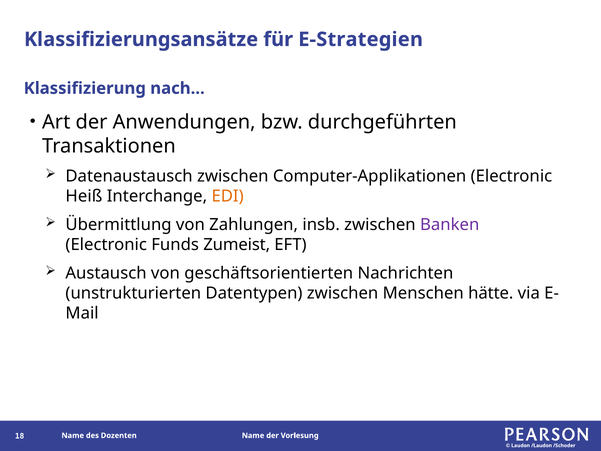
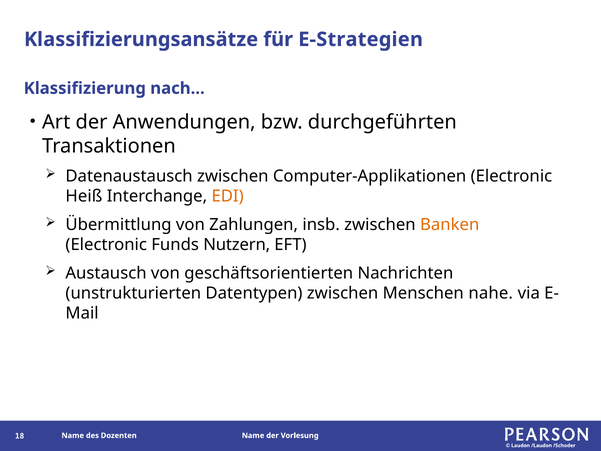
Banken colour: purple -> orange
Zumeist: Zumeist -> Nutzern
hätte: hätte -> nahe
